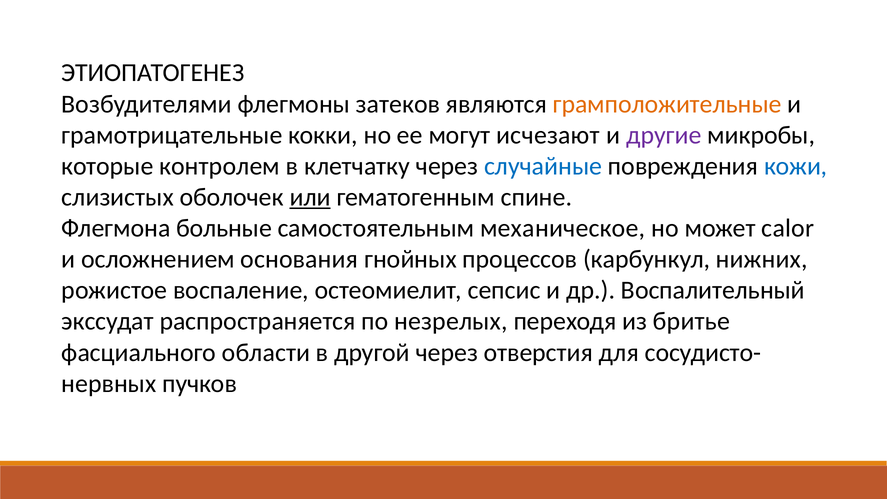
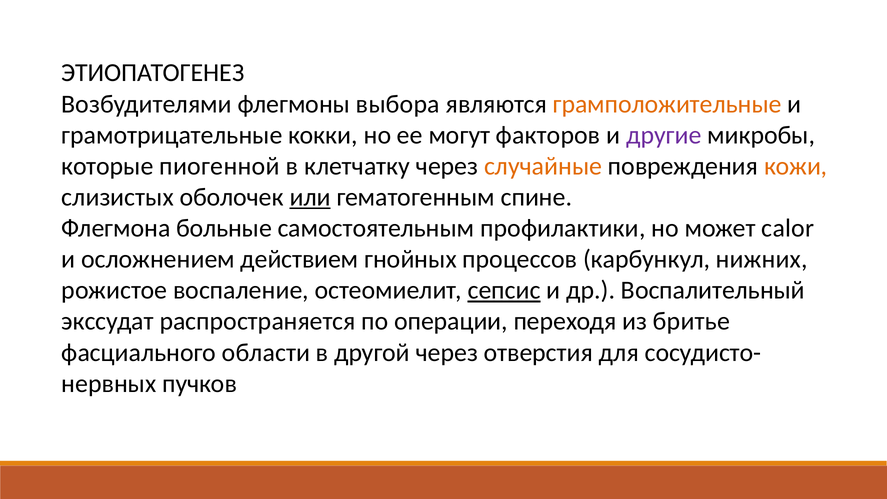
затеков: затеков -> выбора
исчезают: исчезают -> факторов
контролем: контролем -> пиогенной
случайные colour: blue -> orange
кожи colour: blue -> orange
механическое: механическое -> профилактики
основания: основания -> действием
сепсис underline: none -> present
незрелых: незрелых -> операции
